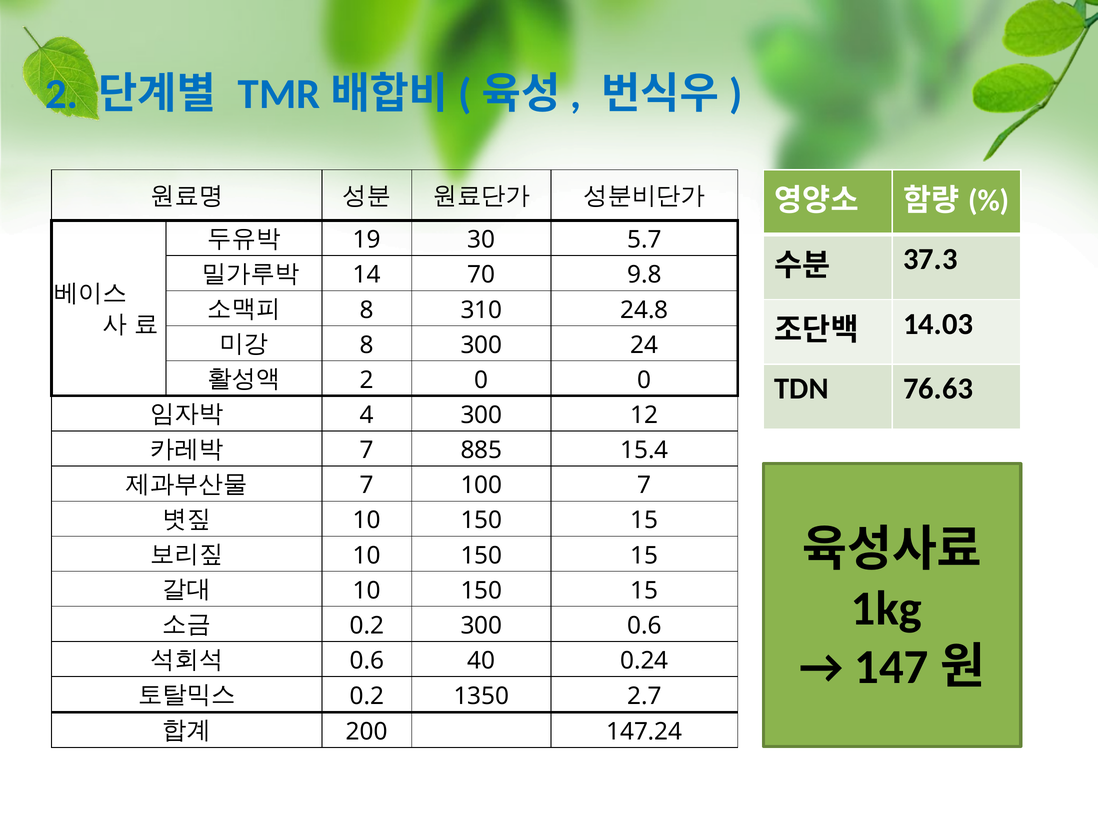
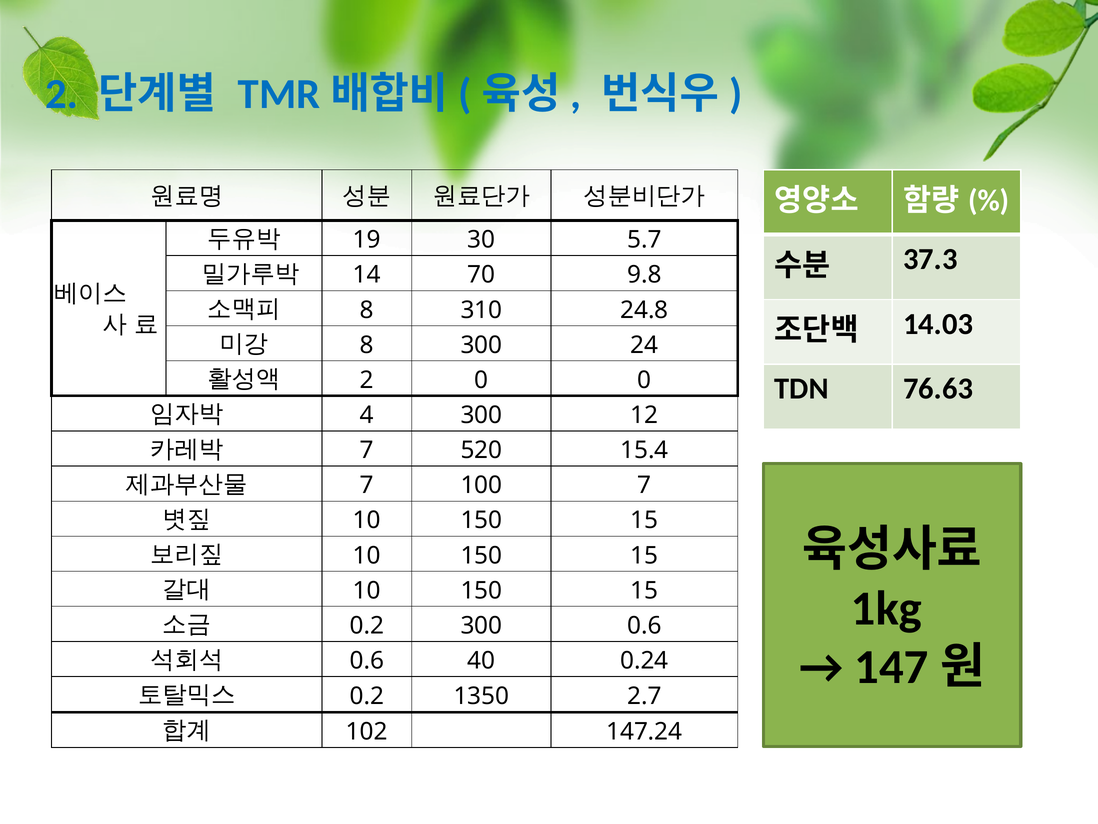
885: 885 -> 520
200: 200 -> 102
